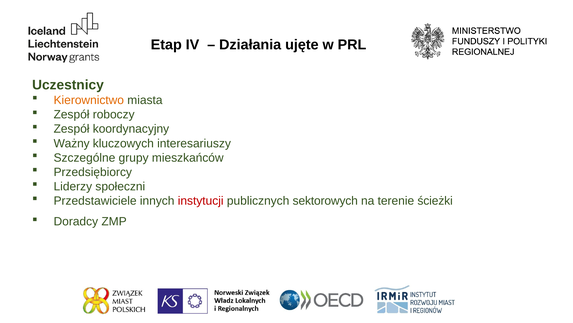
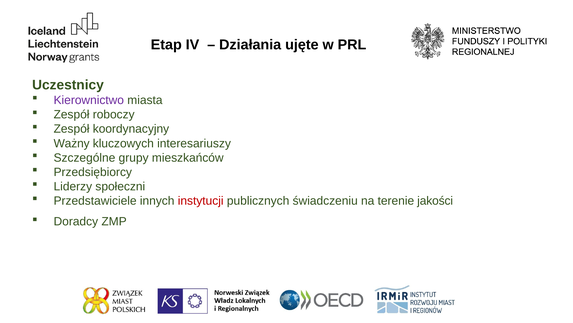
Kierownictwo colour: orange -> purple
sektorowych: sektorowych -> świadczeniu
ścieżki: ścieżki -> jakości
